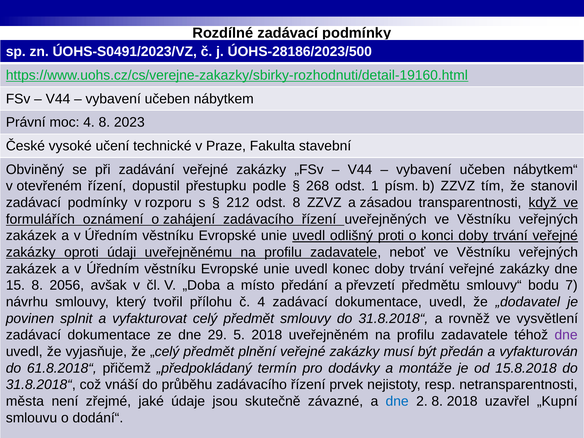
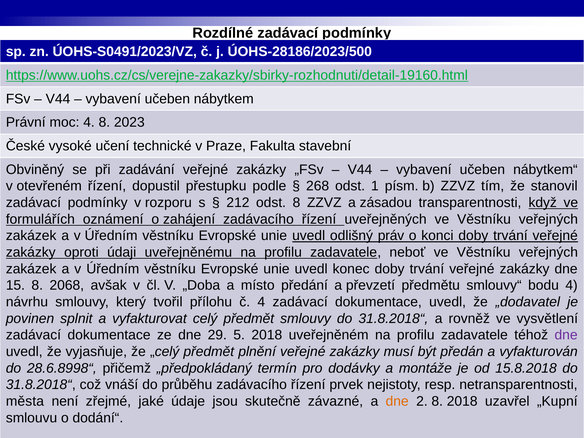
proti: proti -> práv
2056: 2056 -> 2068
bodu 7: 7 -> 4
61.8.2018“: 61.8.2018“ -> 28.6.8998“
dne at (397, 401) colour: blue -> orange
